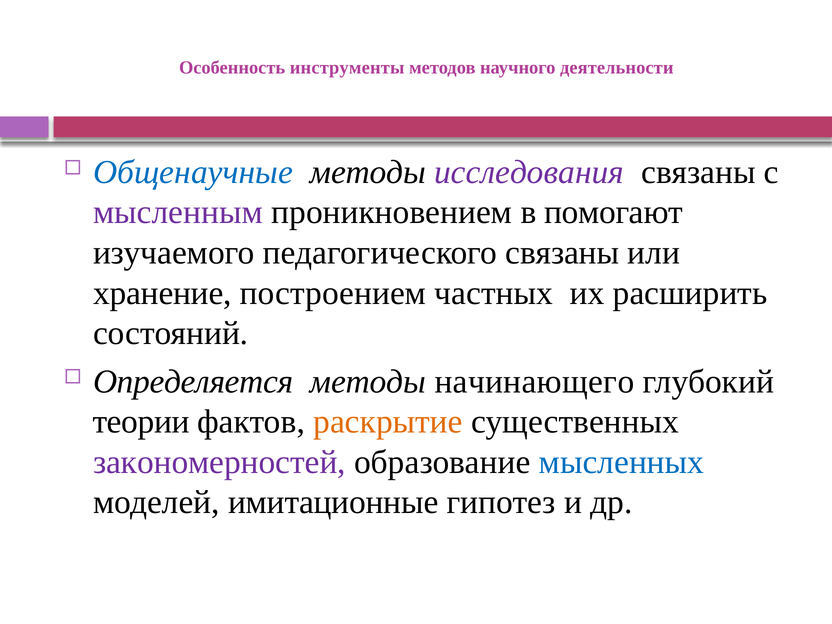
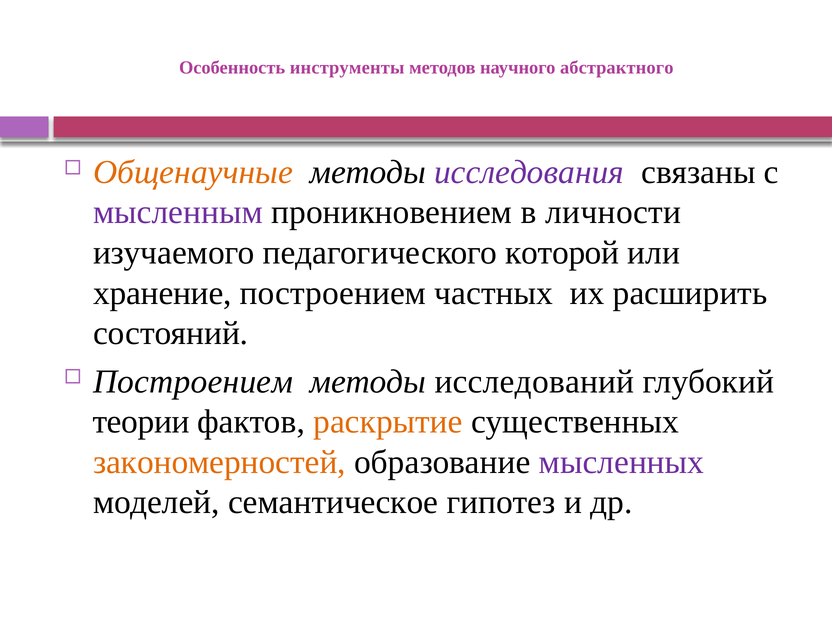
деятельности: деятельности -> абстрактного
Общенаучные colour: blue -> orange
помогают: помогают -> личности
педагогического связаны: связаны -> которой
Определяется at (193, 382): Определяется -> Построением
начинающего: начинающего -> исследований
закономерностей colour: purple -> orange
мысленных colour: blue -> purple
имитационные: имитационные -> семантическое
